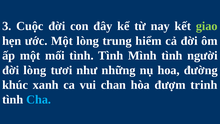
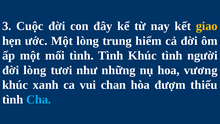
giao colour: light green -> yellow
Tình Mình: Mình -> Khúc
đường: đường -> vương
trinh: trinh -> thiếu
